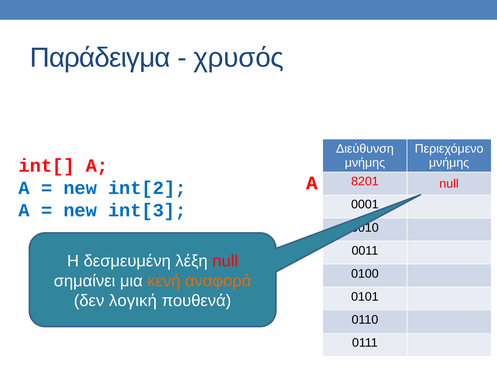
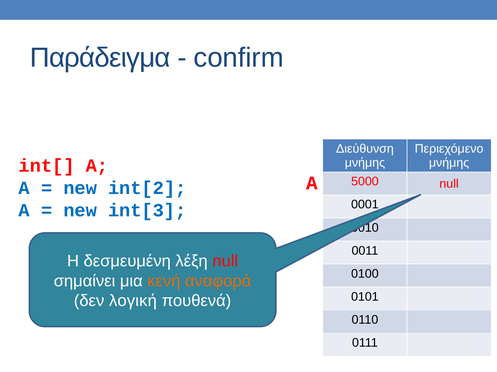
χρυσός: χρυσός -> confirm
8201: 8201 -> 5000
